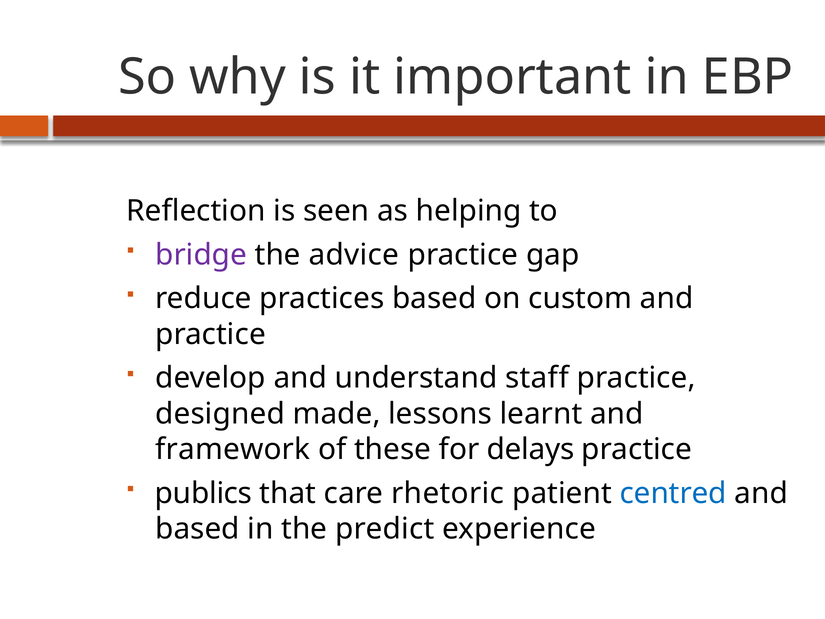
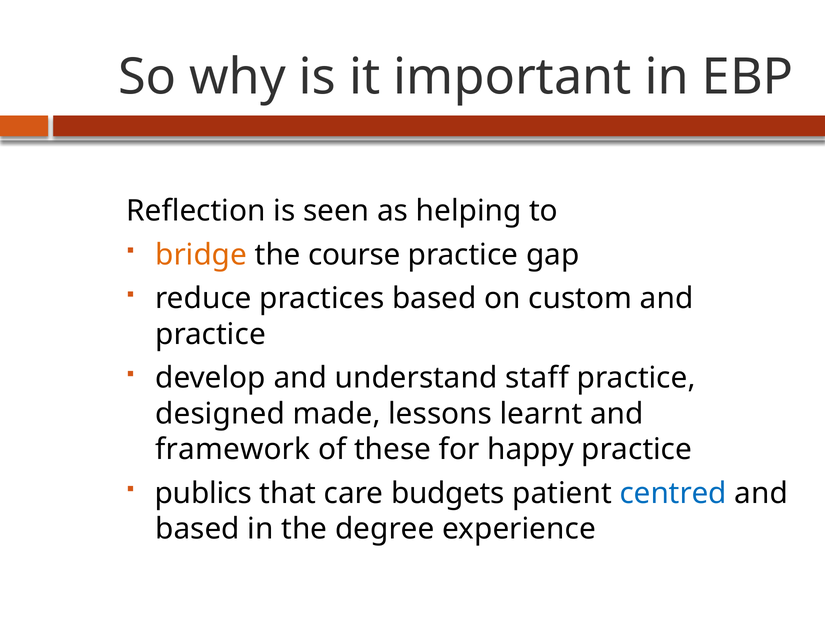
bridge colour: purple -> orange
advice: advice -> course
delays: delays -> happy
rhetoric: rhetoric -> budgets
predict: predict -> degree
